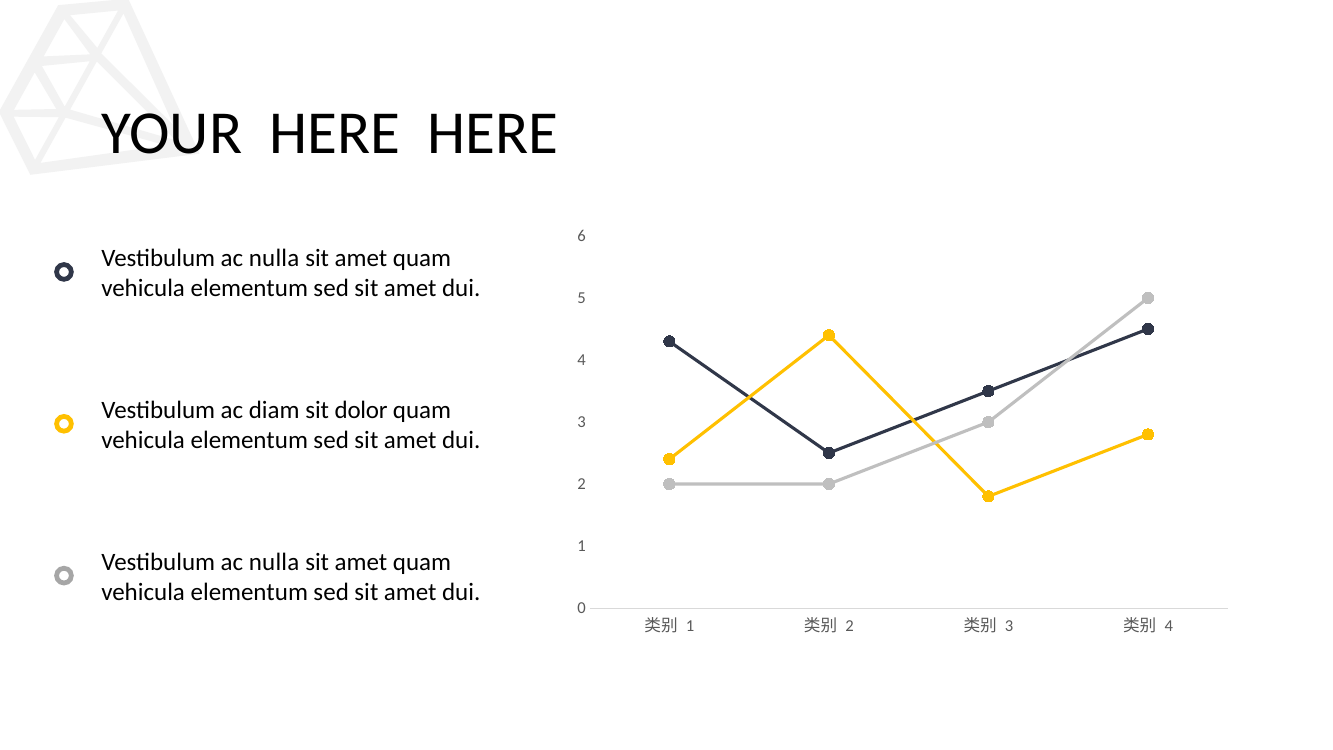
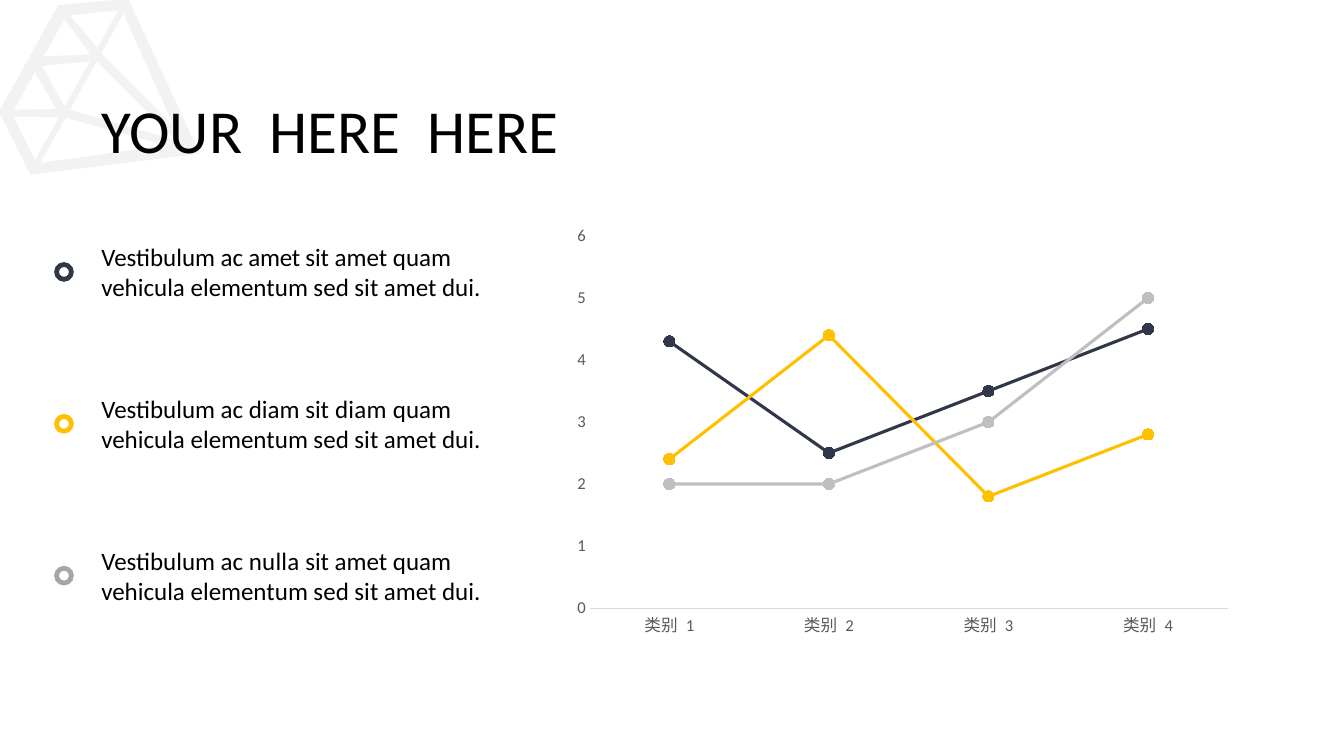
nulla at (274, 258): nulla -> amet
sit dolor: dolor -> diam
